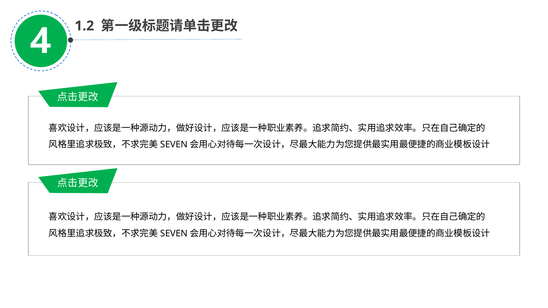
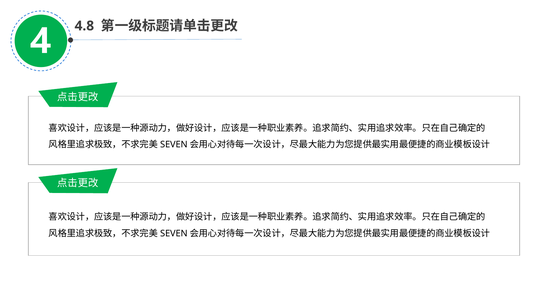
1.2: 1.2 -> 4.8
